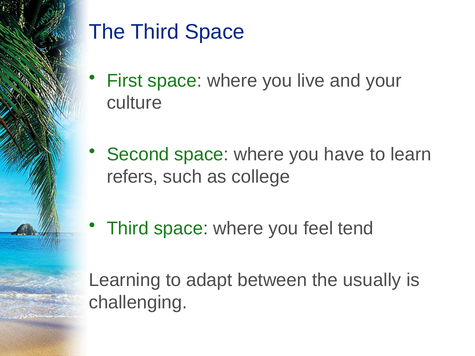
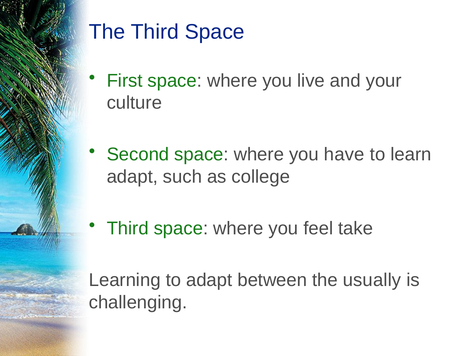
refers at (132, 177): refers -> adapt
tend: tend -> take
